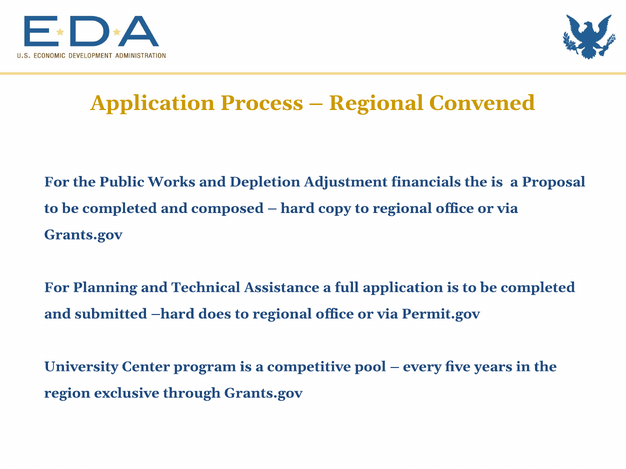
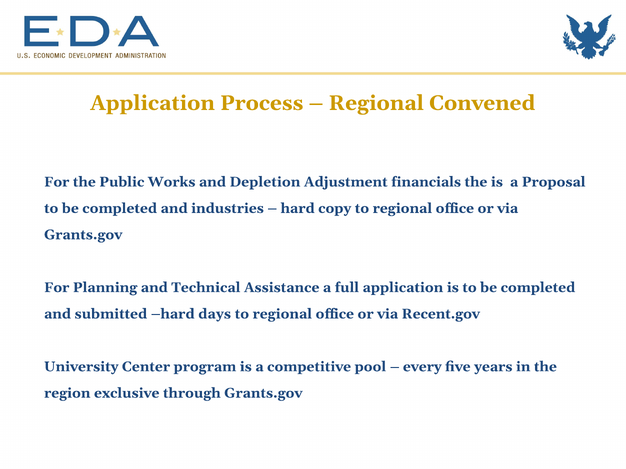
composed: composed -> industries
does: does -> days
Permit.gov: Permit.gov -> Recent.gov
